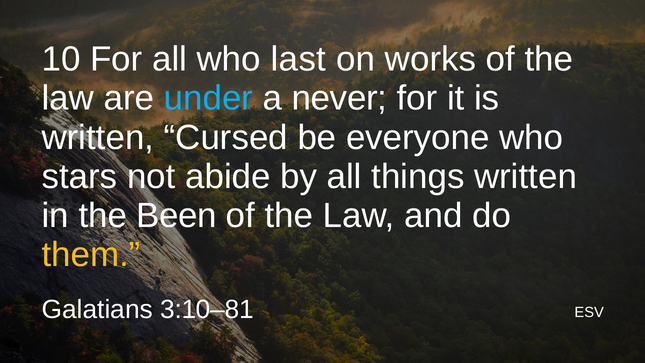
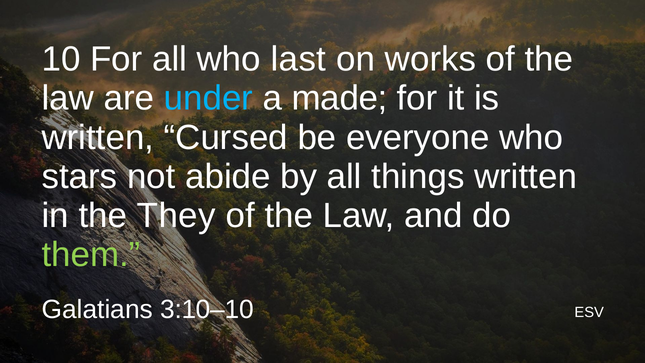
never: never -> made
Been: Been -> They
them colour: yellow -> light green
3:10–81: 3:10–81 -> 3:10–10
